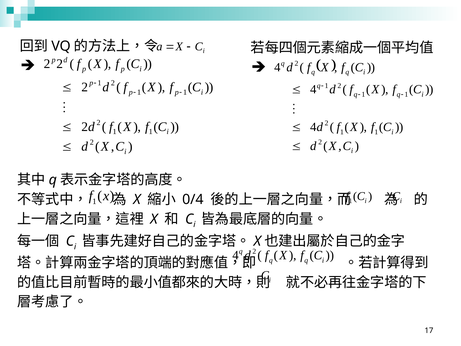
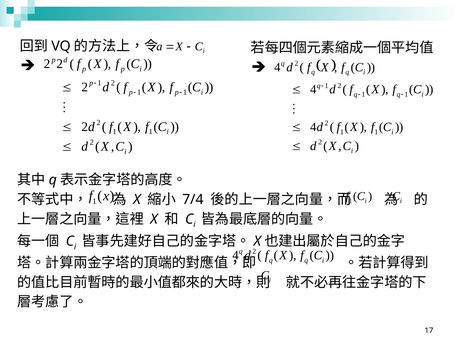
0/4: 0/4 -> 7/4
